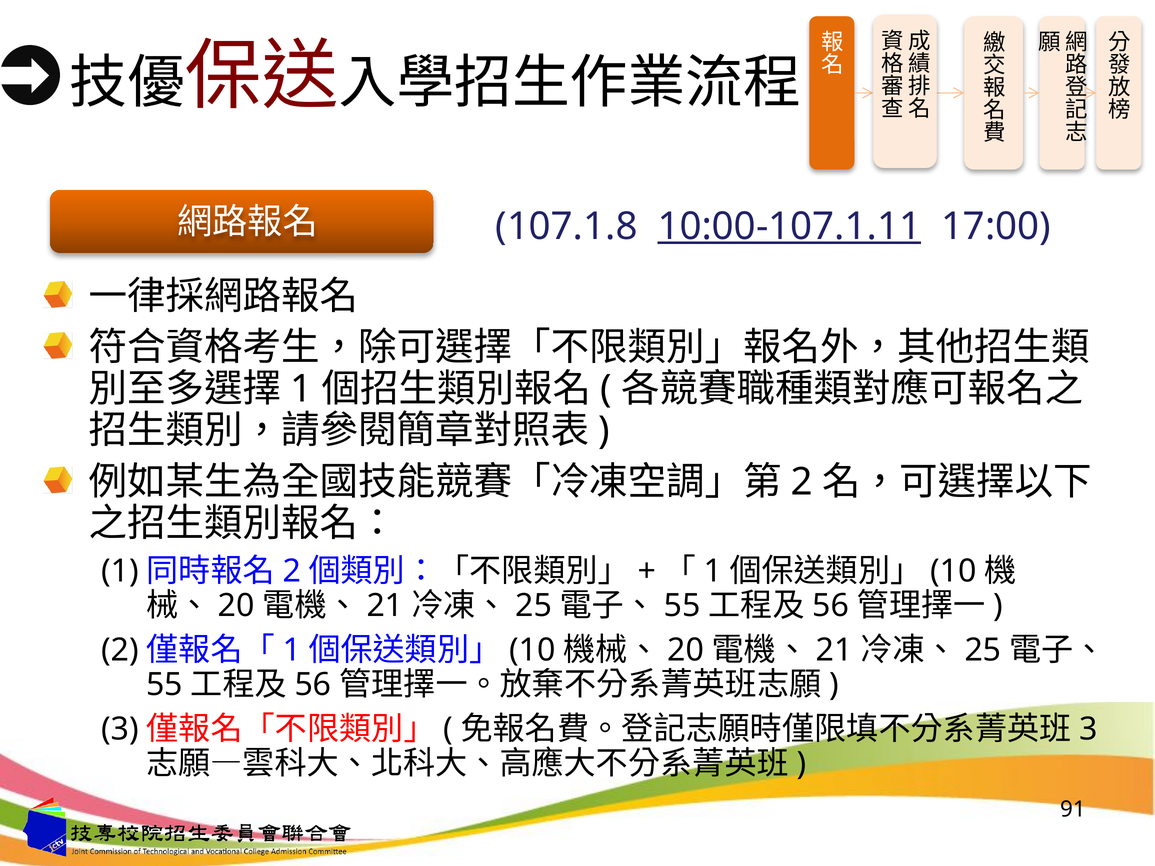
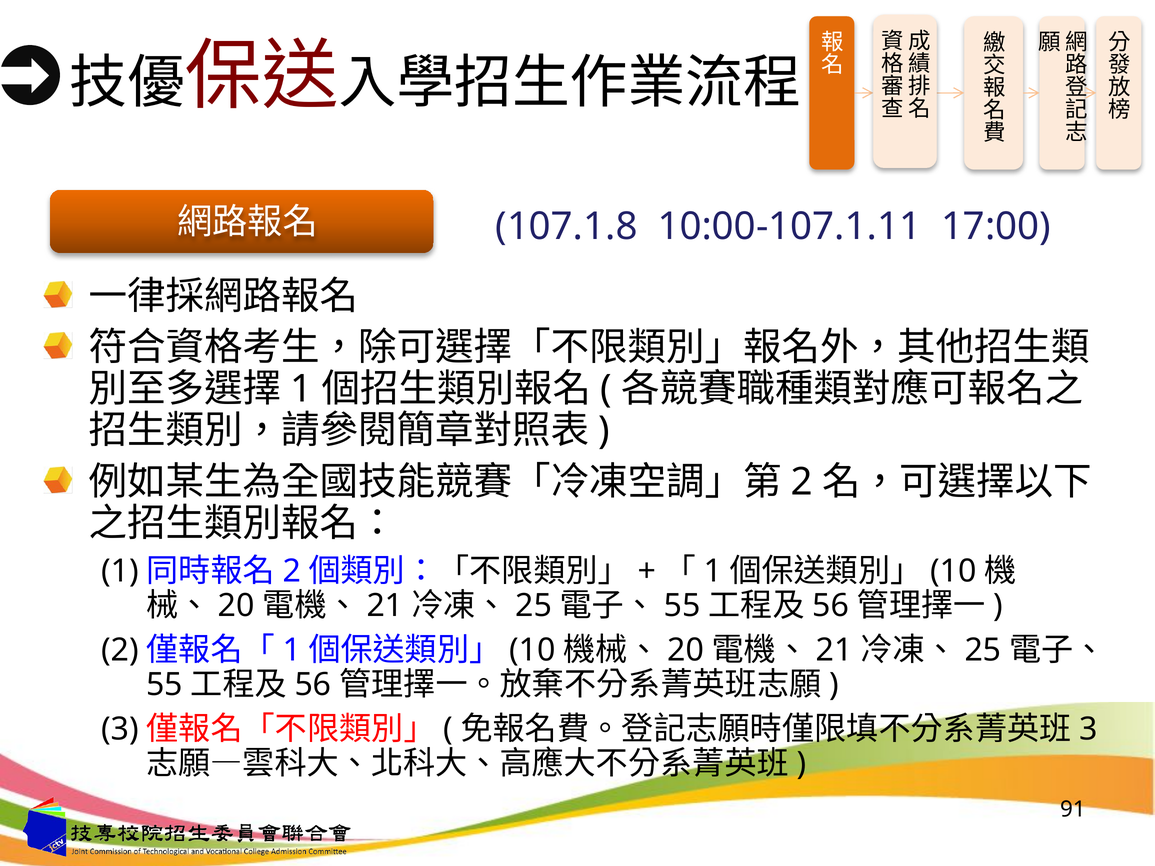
10:00-107.1.11 underline: present -> none
